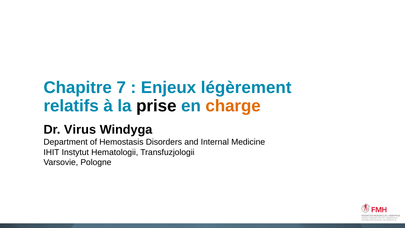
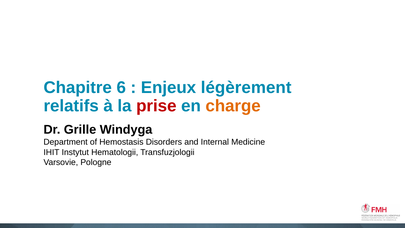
7: 7 -> 6
prise colour: black -> red
Virus: Virus -> Grille
